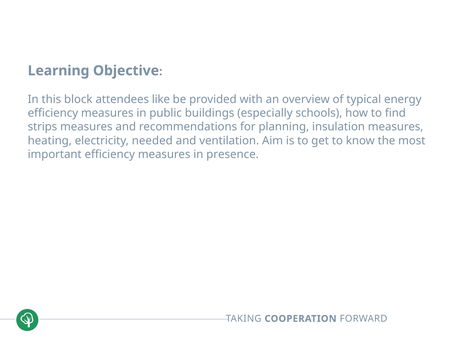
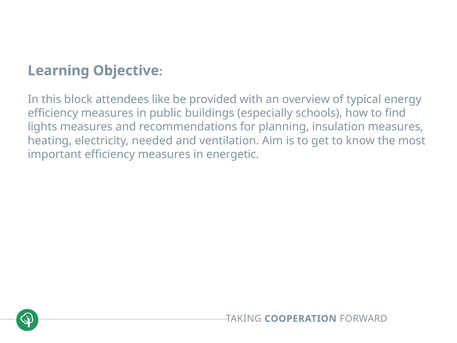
strips: strips -> lights
presence: presence -> energetic
